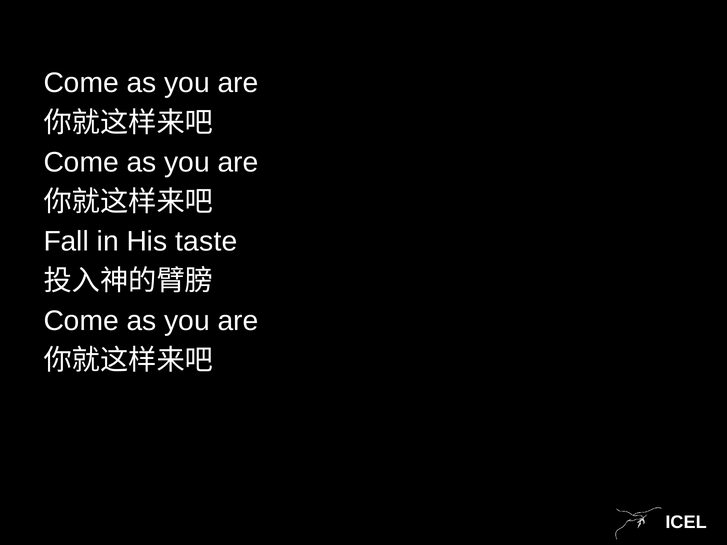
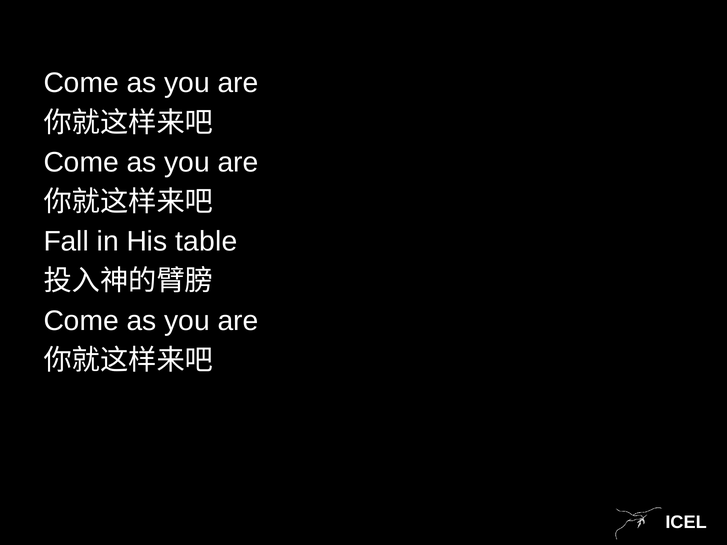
taste: taste -> table
